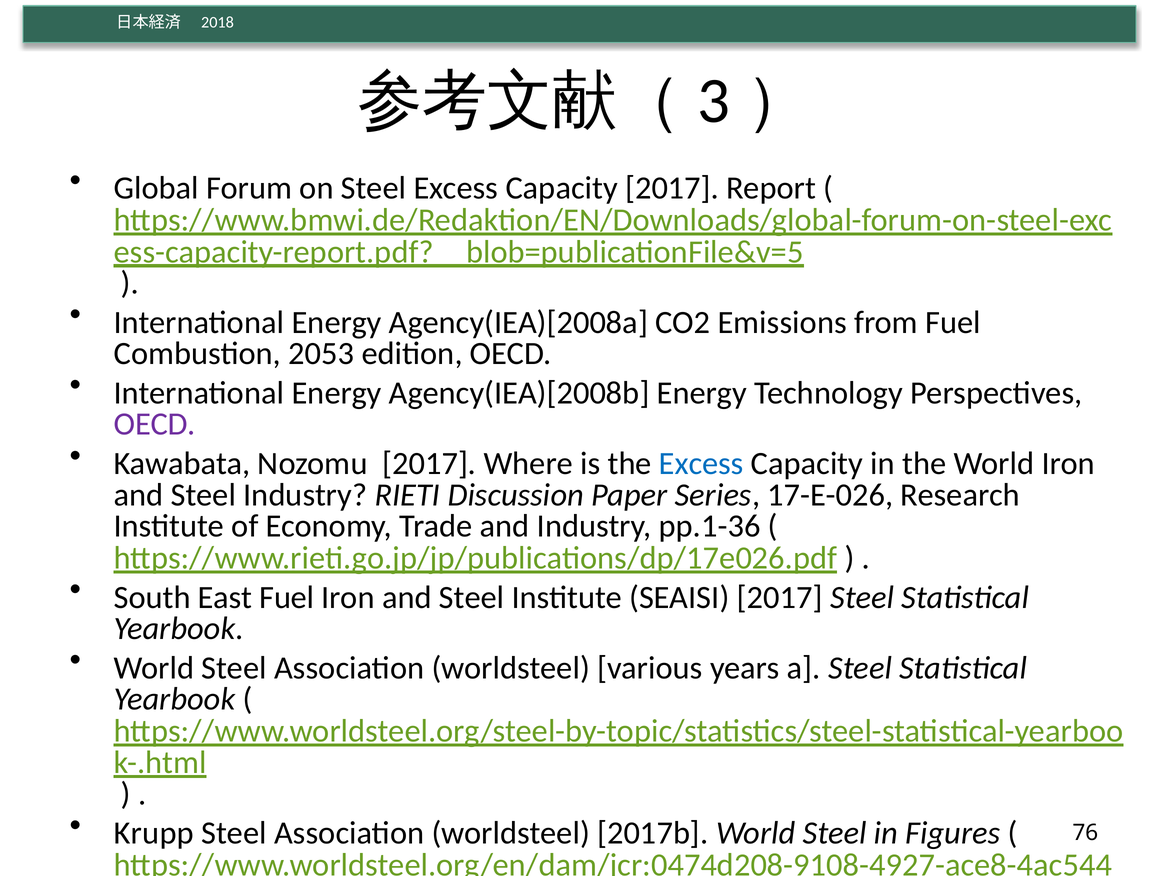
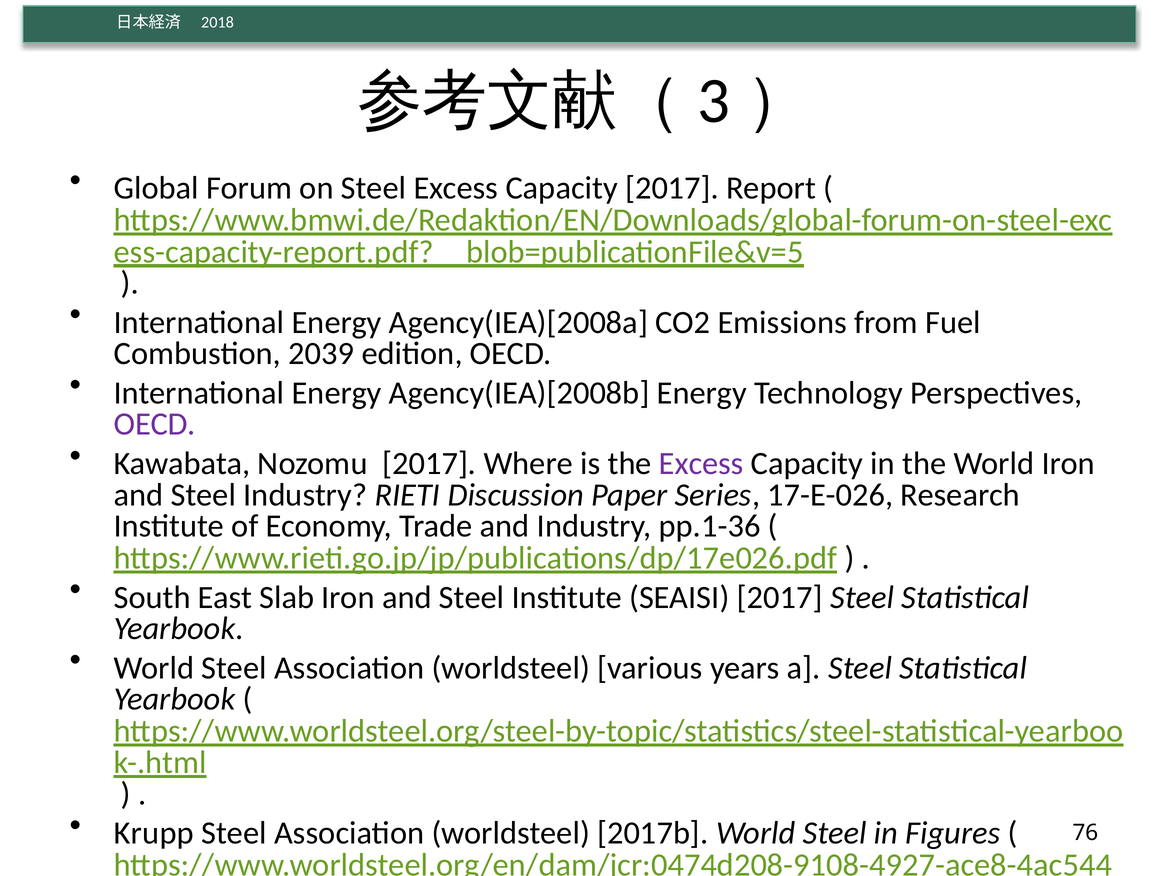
2053: 2053 -> 2039
Excess at (701, 464) colour: blue -> purple
East Fuel: Fuel -> Slab
